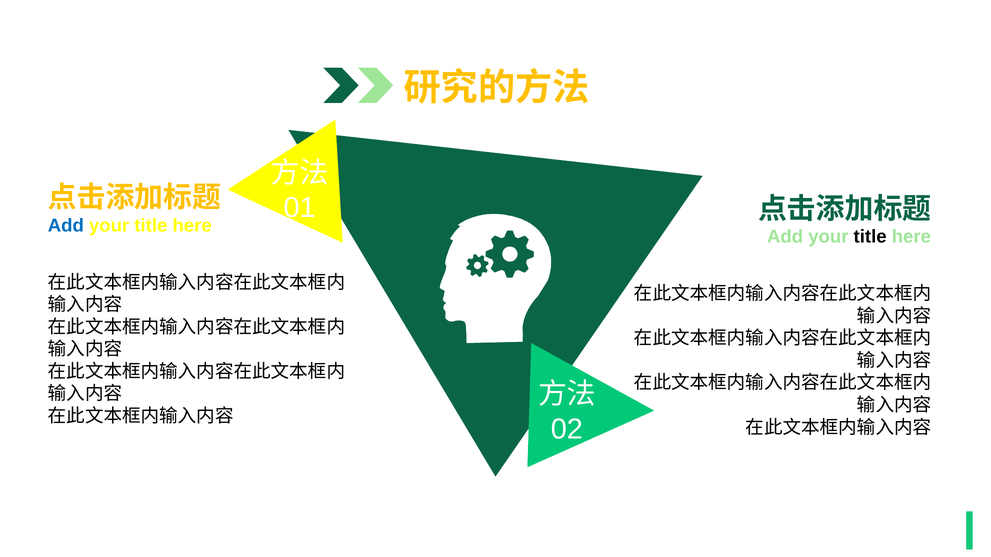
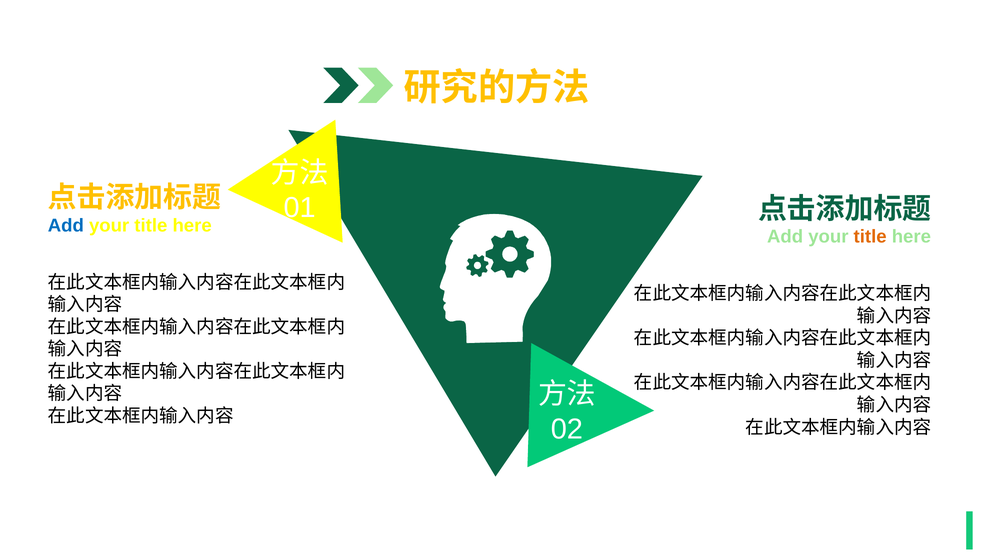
title at (870, 237) colour: black -> orange
